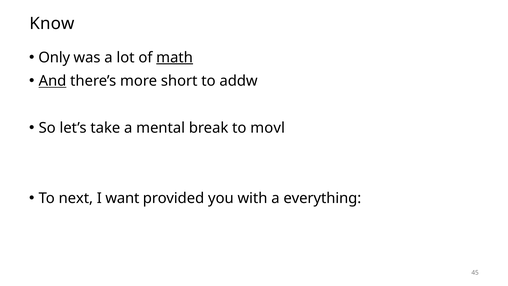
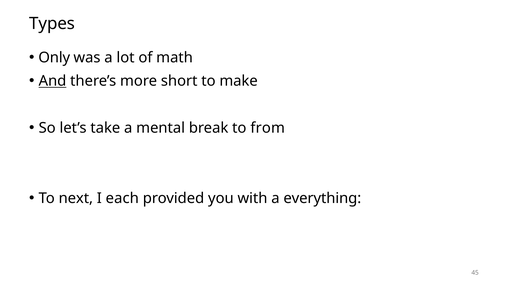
Know: Know -> Types
math underline: present -> none
addw: addw -> make
movl: movl -> from
want: want -> each
